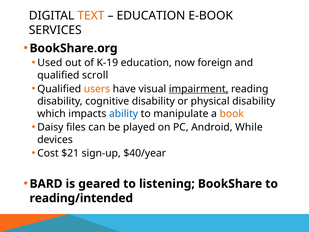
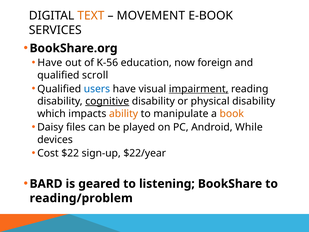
EDUCATION at (151, 16): EDUCATION -> MOVEMENT
Used at (50, 63): Used -> Have
K-19: K-19 -> K-56
users colour: orange -> blue
cognitive underline: none -> present
ability colour: blue -> orange
$21: $21 -> $22
$40/year: $40/year -> $22/year
reading/intended: reading/intended -> reading/problem
